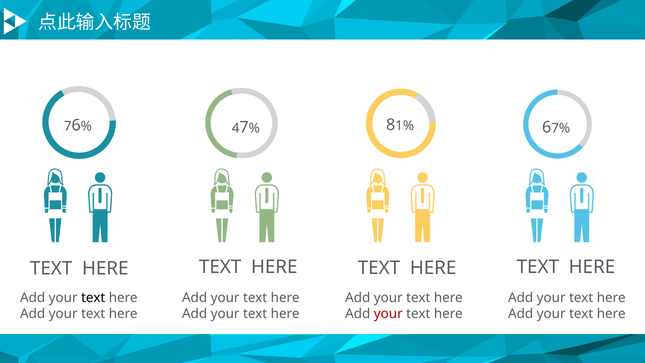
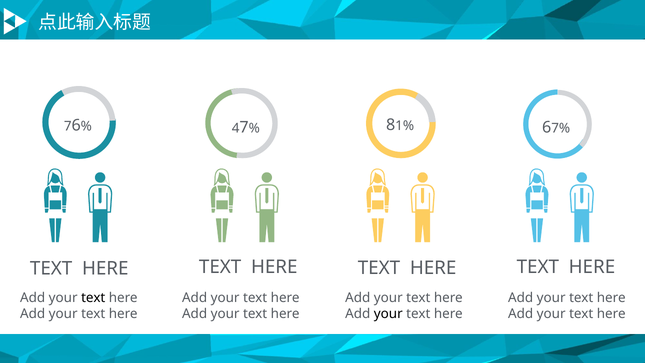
your at (388, 314) colour: red -> black
